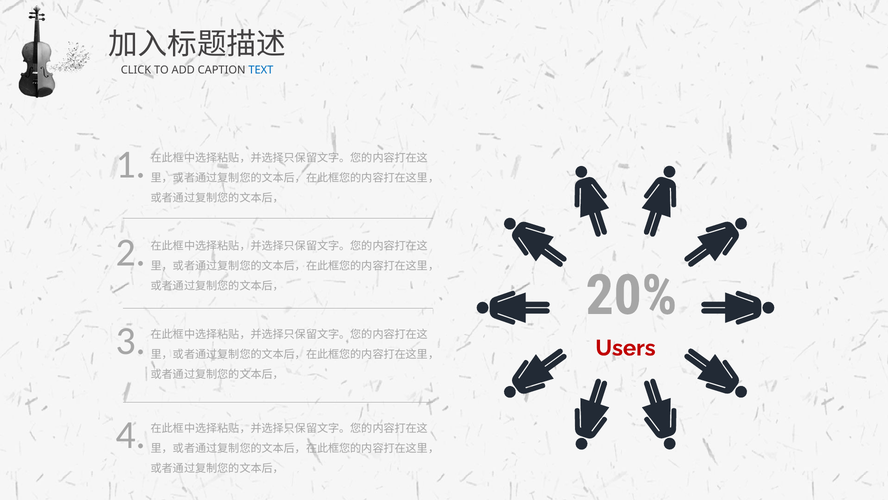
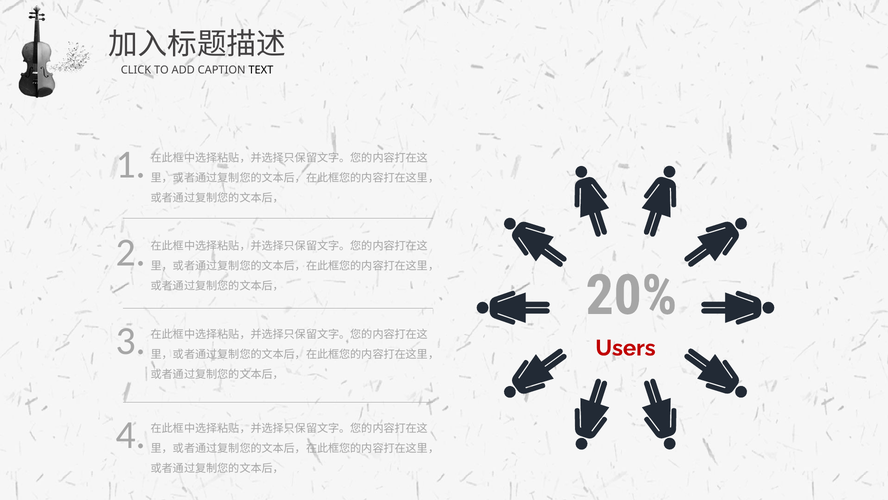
TEXT colour: blue -> black
